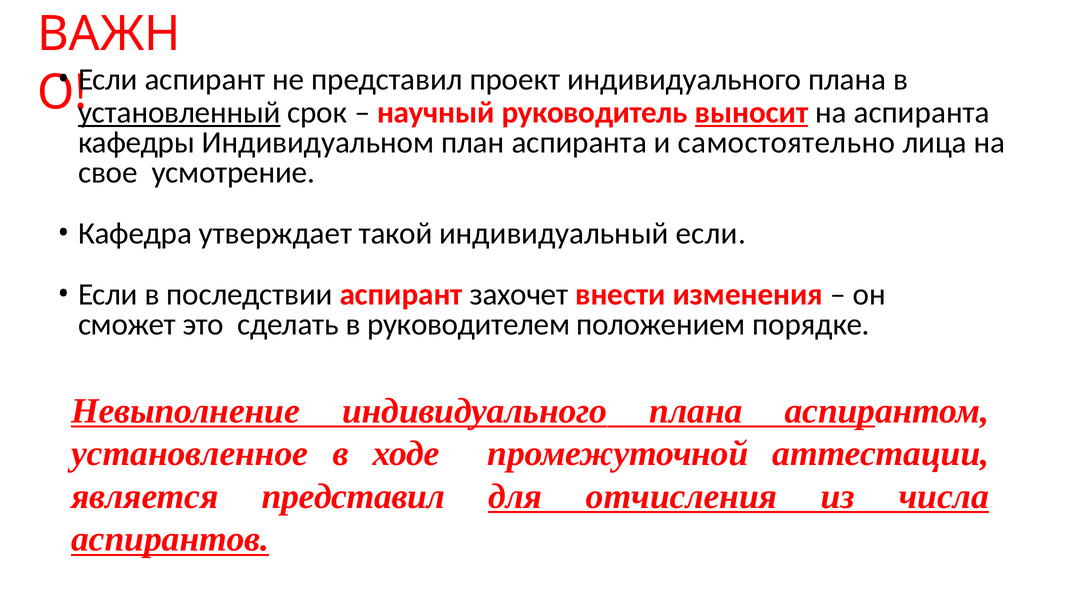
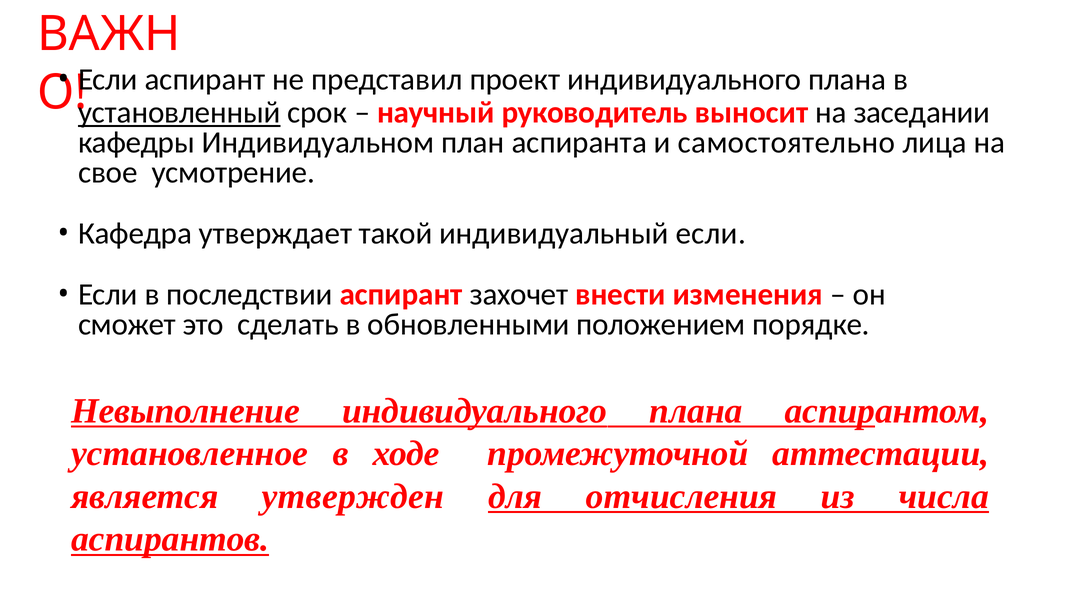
выносит underline: present -> none
на аспиранта: аспиранта -> заседании
руководителем: руководителем -> обновленными
является представил: представил -> утвержден
